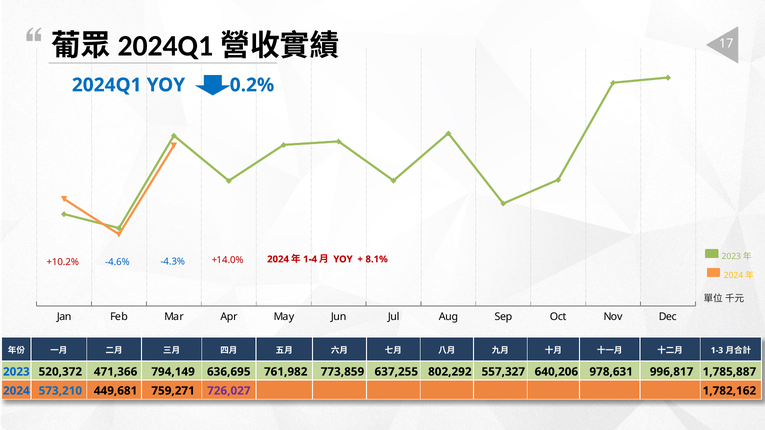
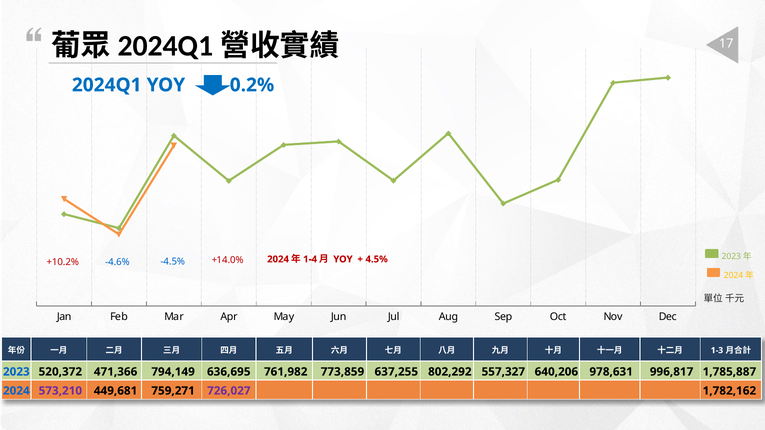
8.1%: 8.1% -> 4.5%
-4.3%: -4.3% -> -4.5%
573,210 colour: blue -> purple
